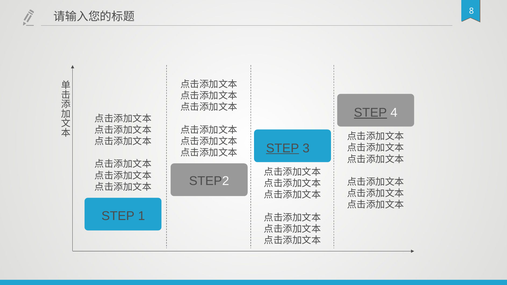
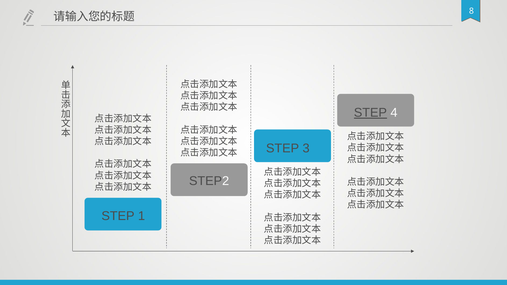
STEP at (283, 148) underline: present -> none
